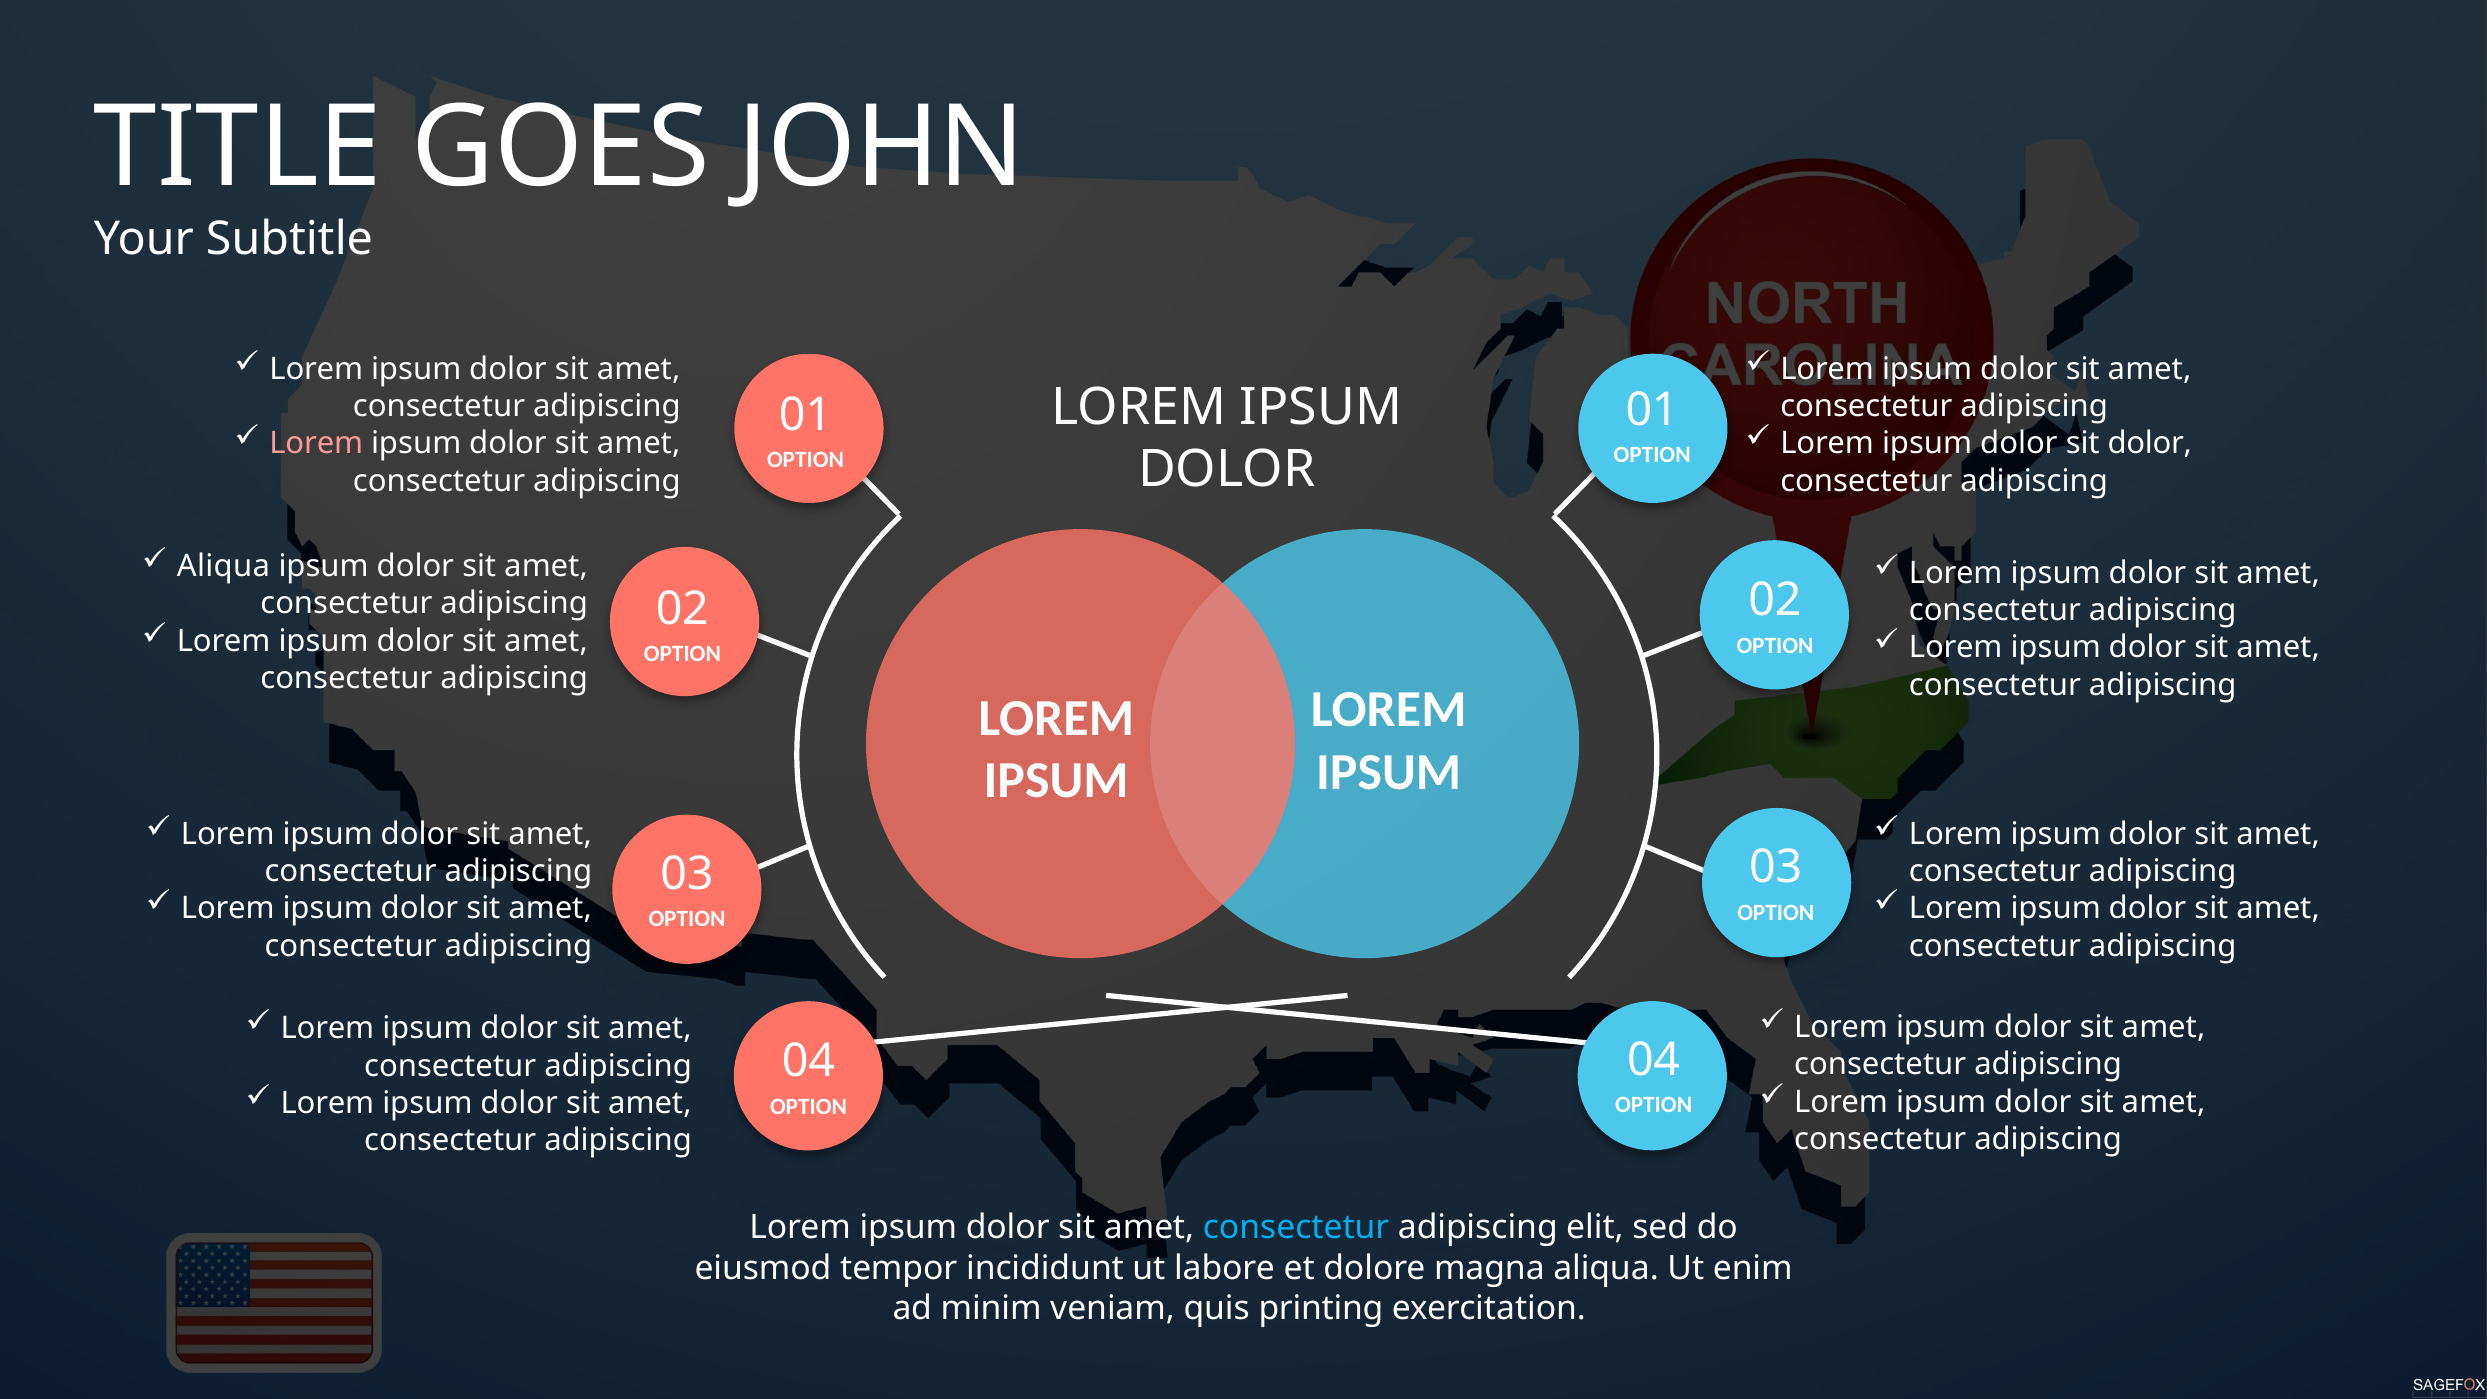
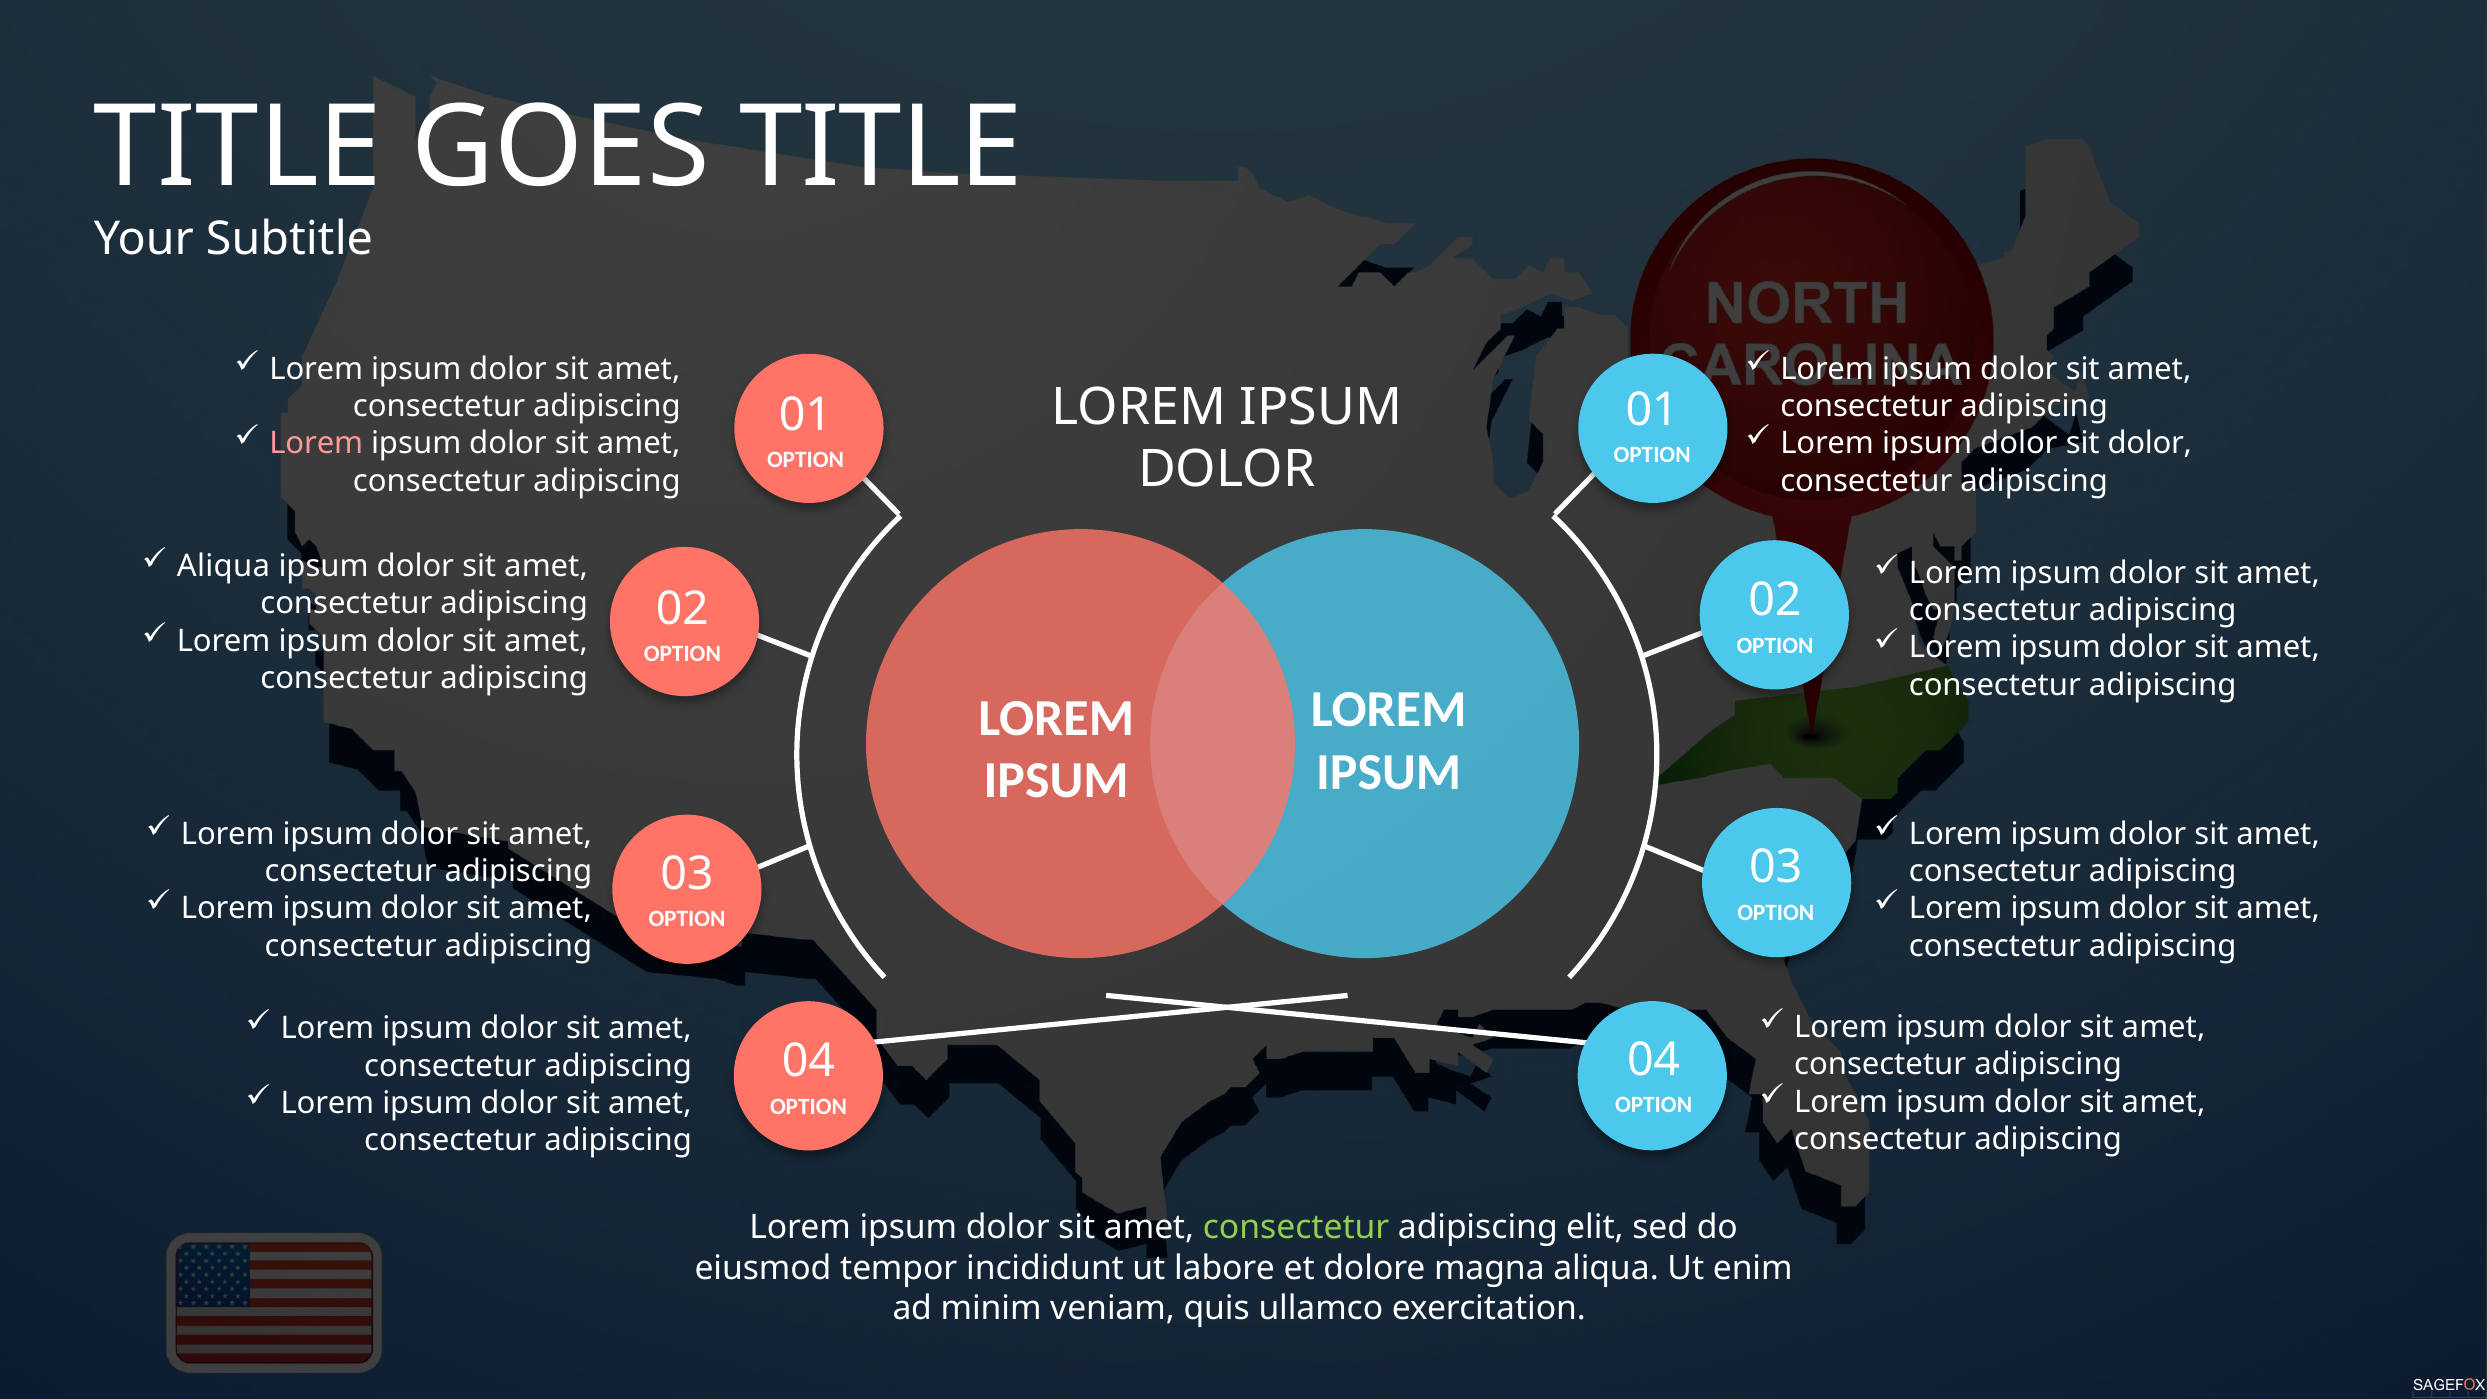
GOES JOHN: JOHN -> TITLE
consectetur at (1296, 1227) colour: light blue -> light green
printing: printing -> ullamco
